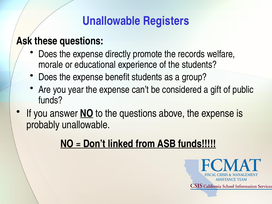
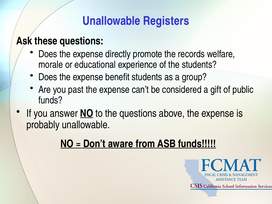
year: year -> past
linked: linked -> aware
